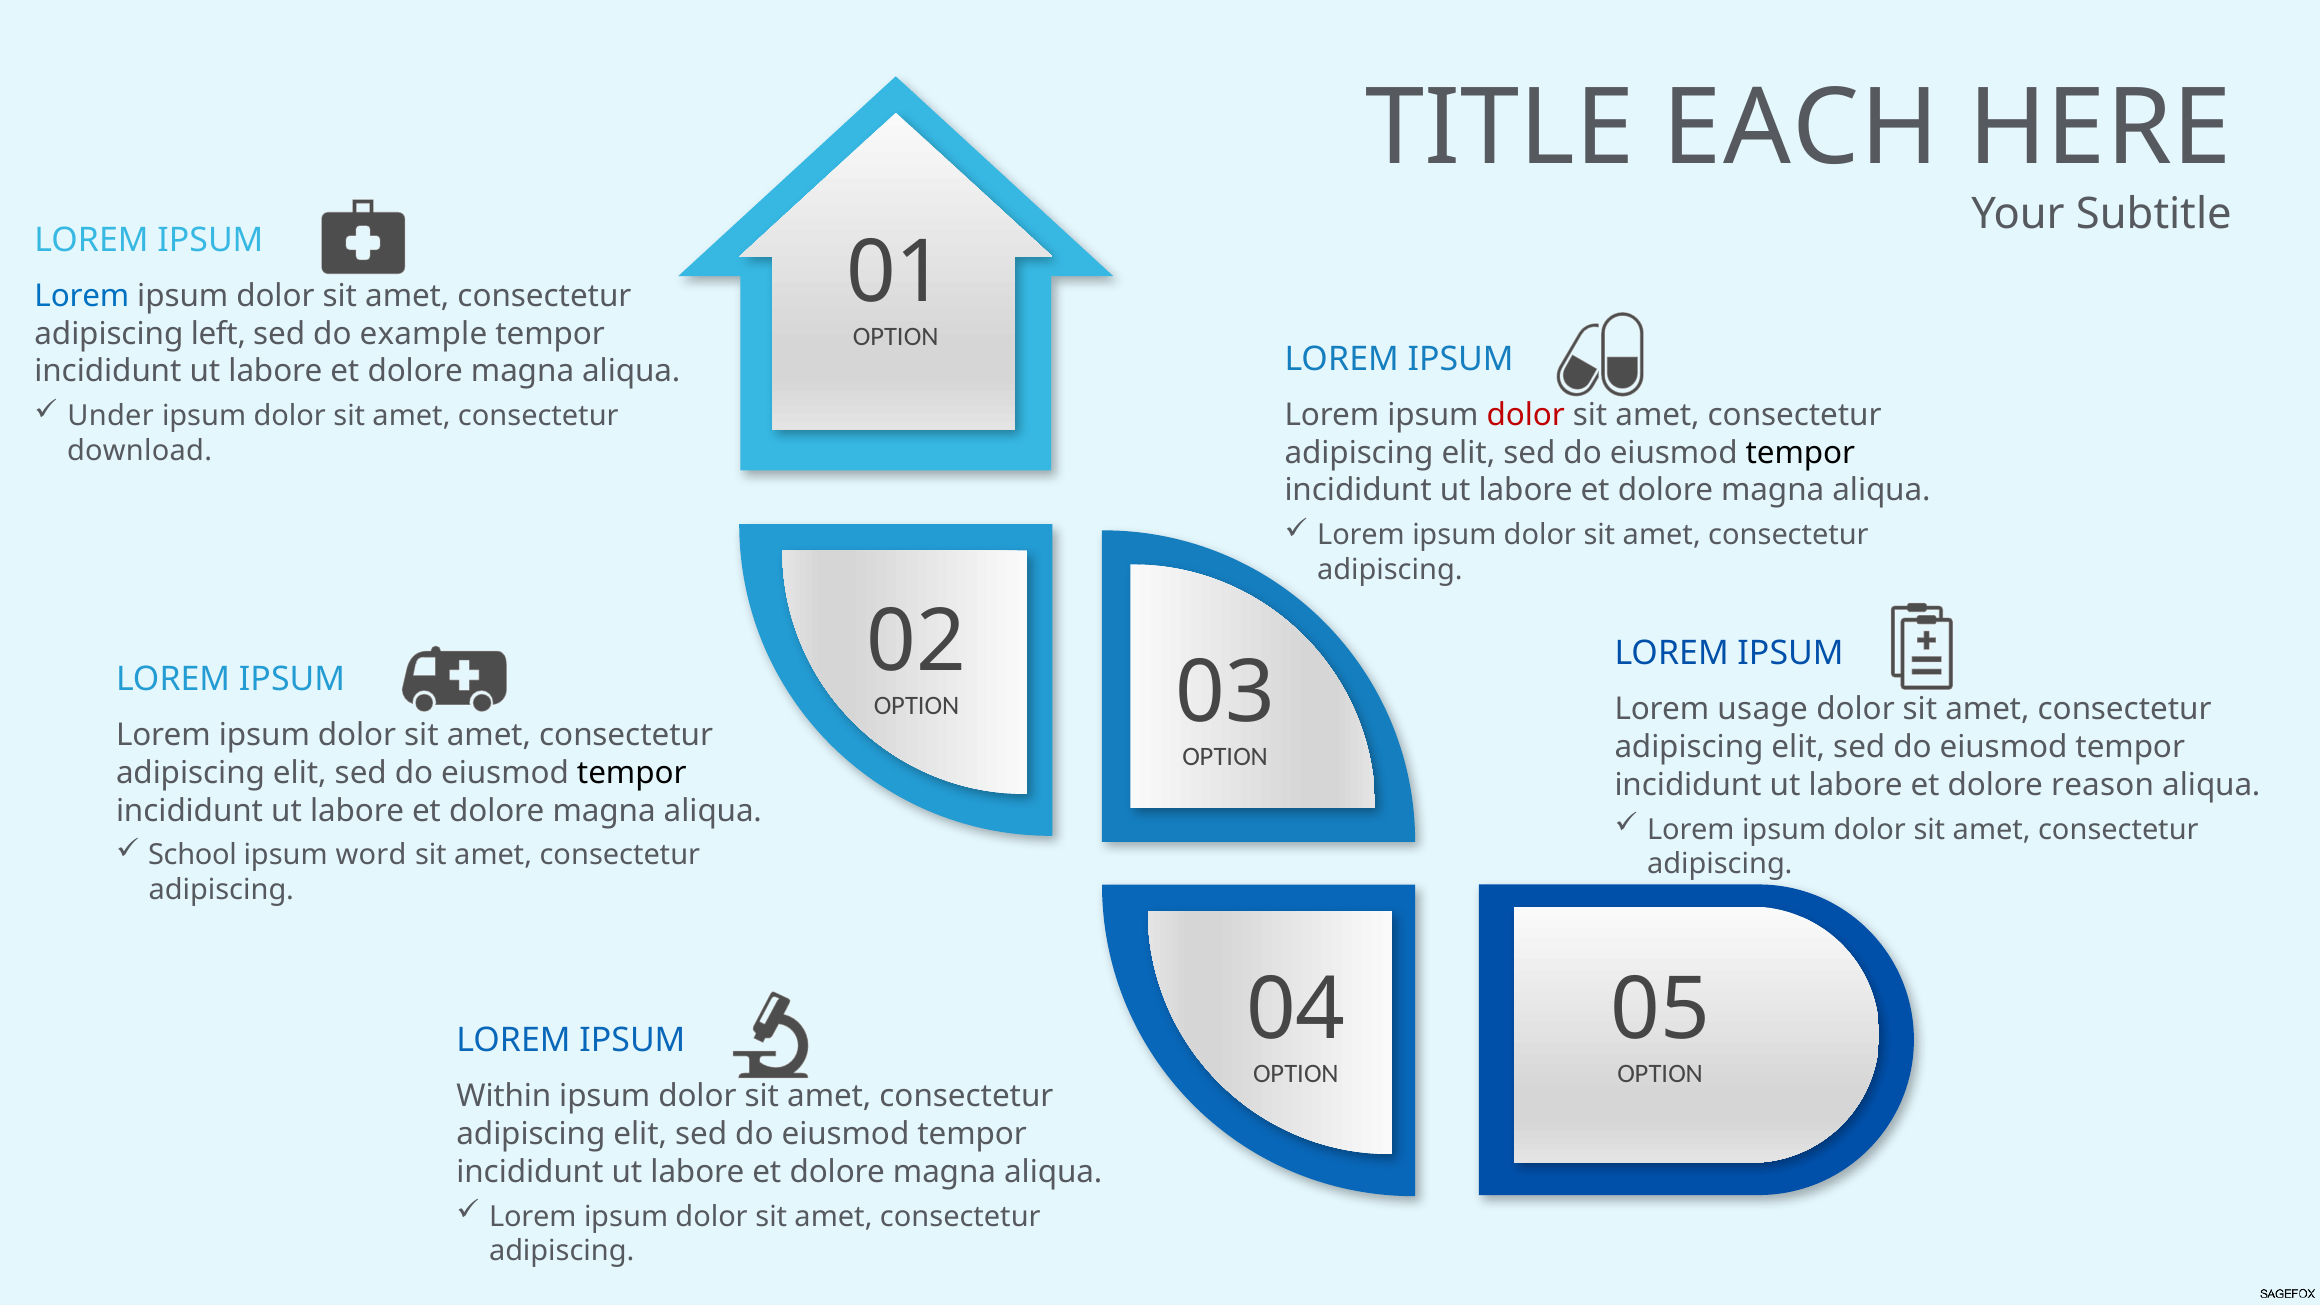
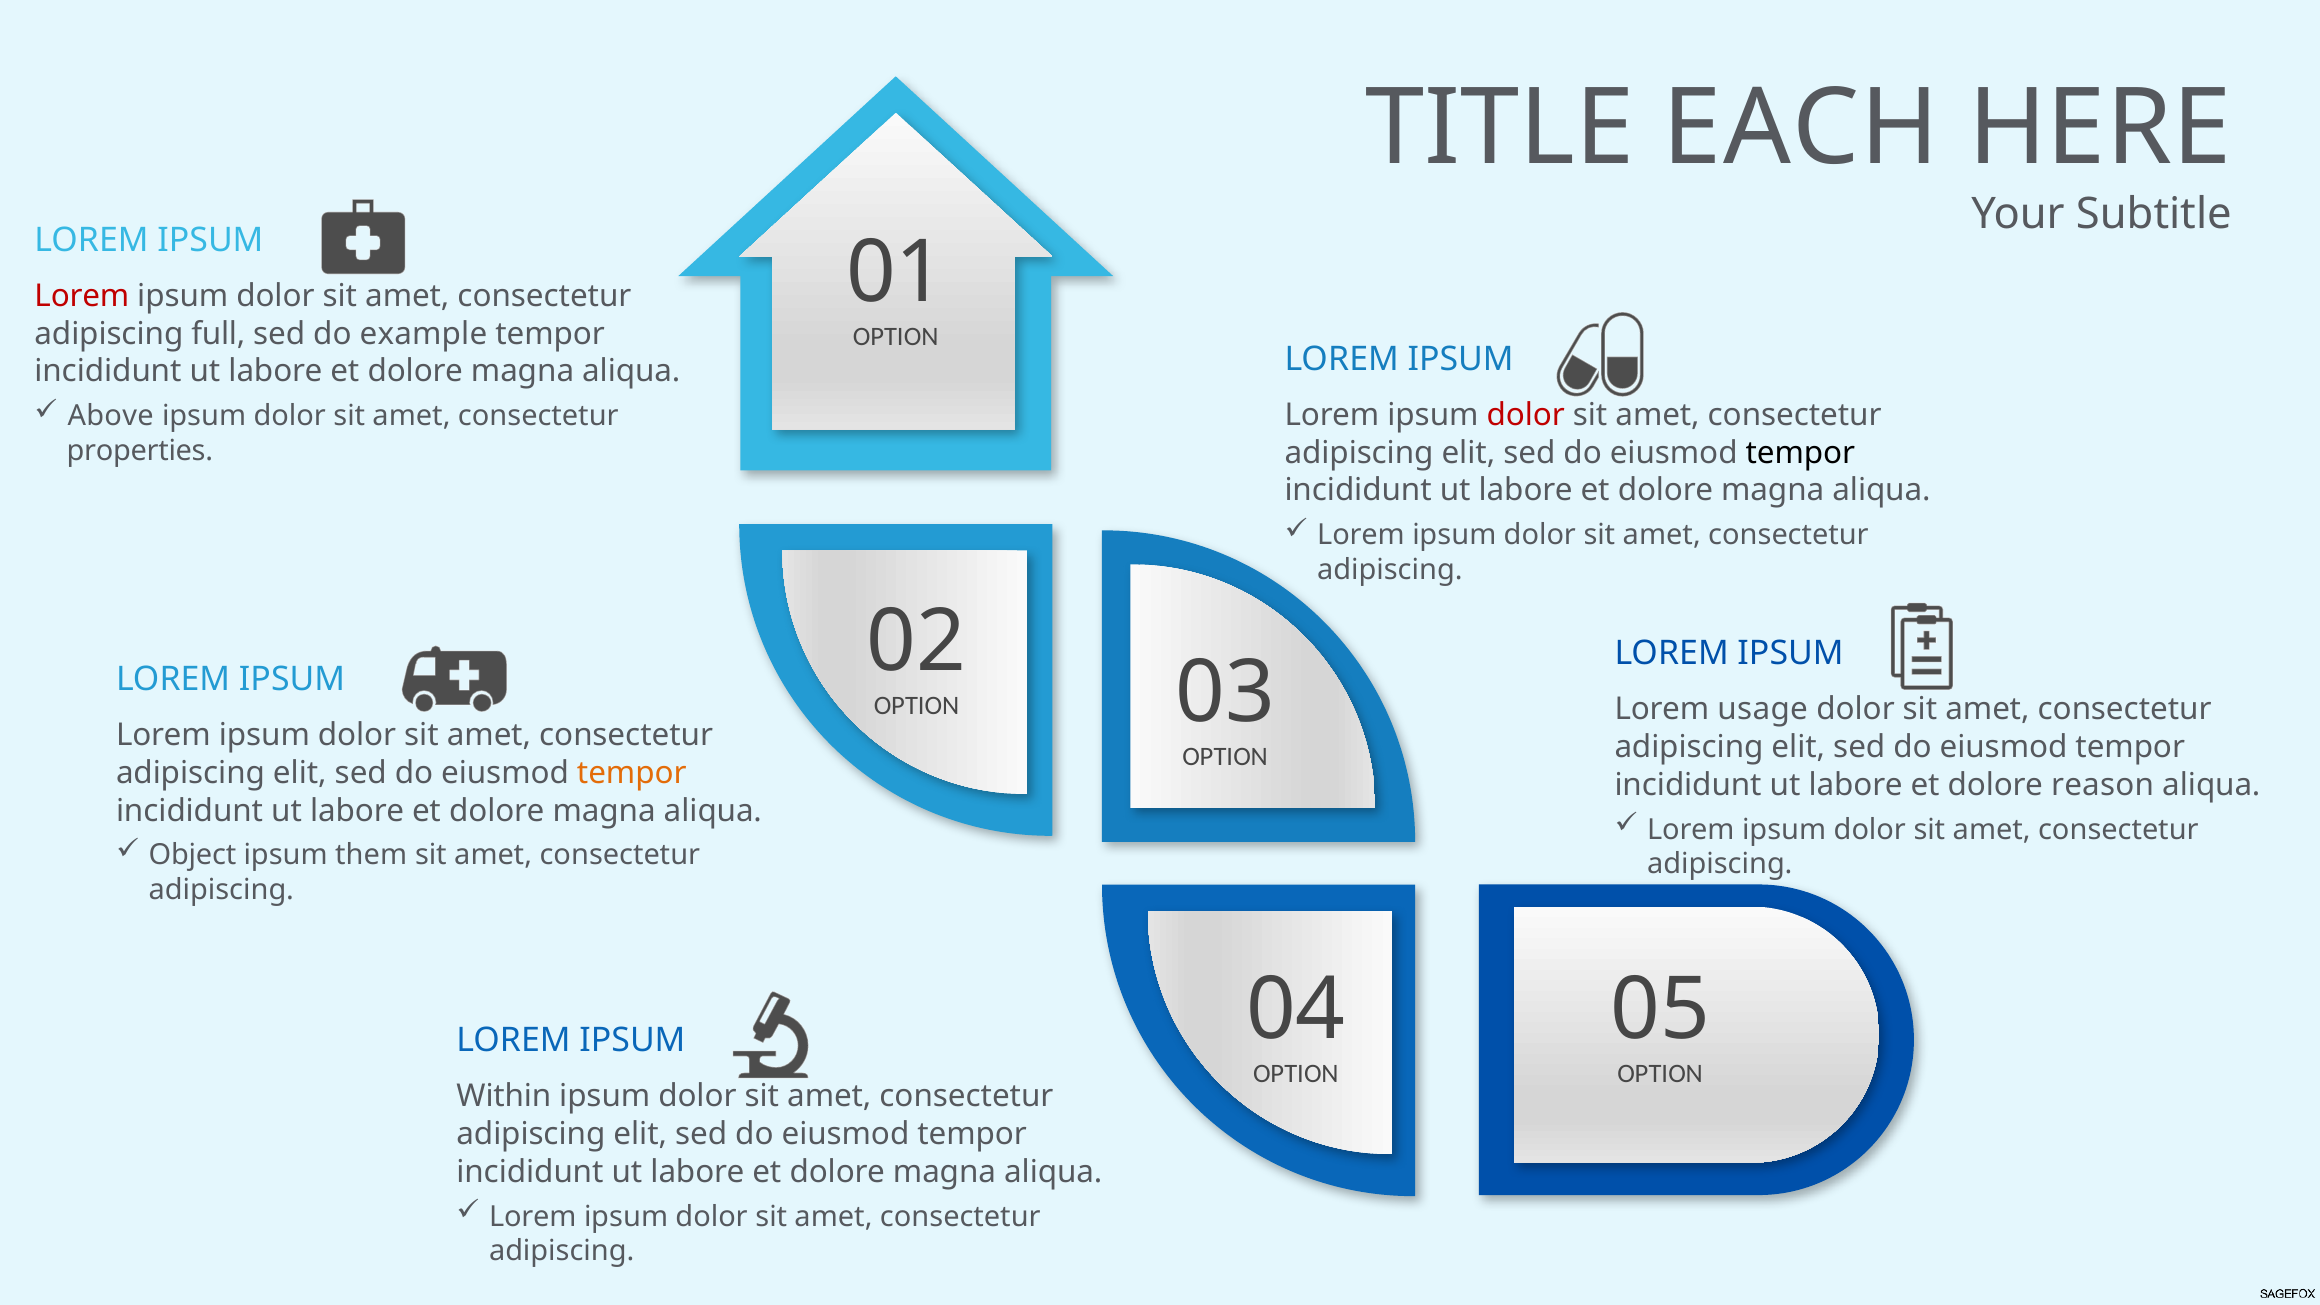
Lorem at (82, 296) colour: blue -> red
left: left -> full
Under: Under -> Above
download: download -> properties
tempor at (632, 773) colour: black -> orange
School: School -> Object
word: word -> them
